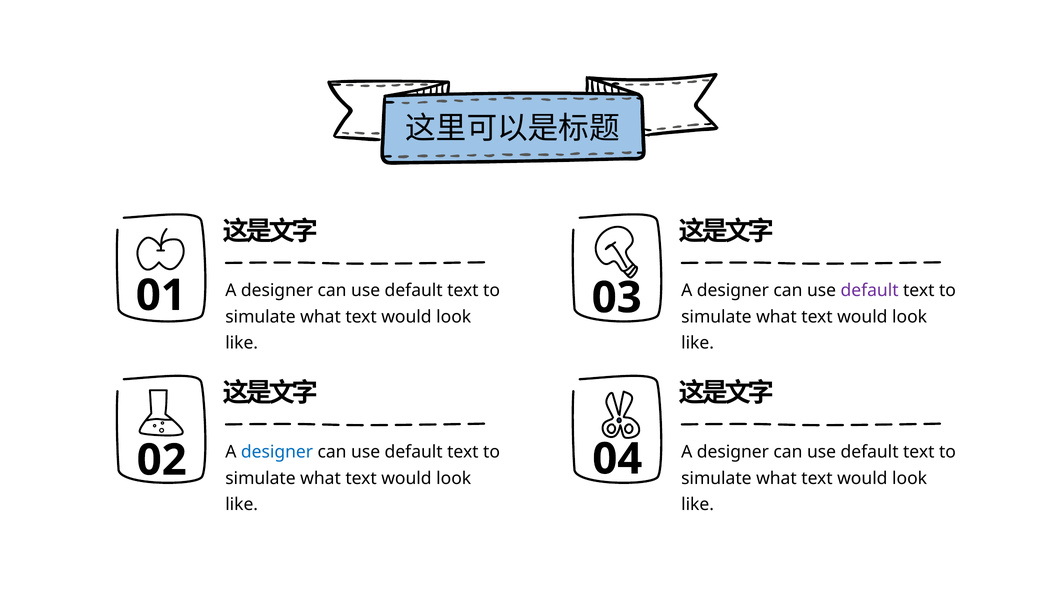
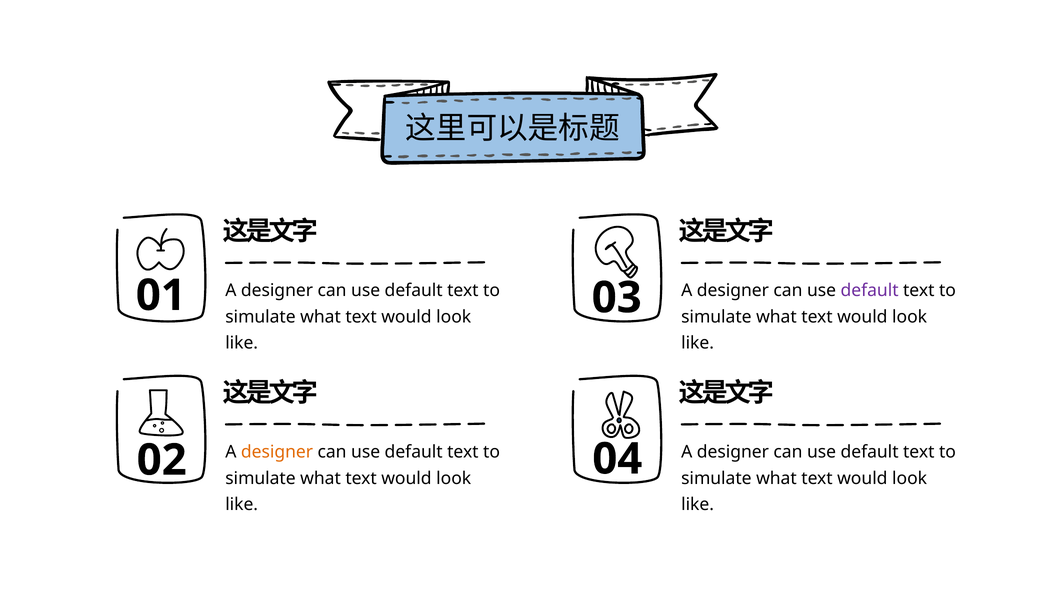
designer at (277, 452) colour: blue -> orange
